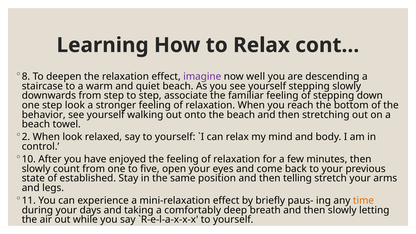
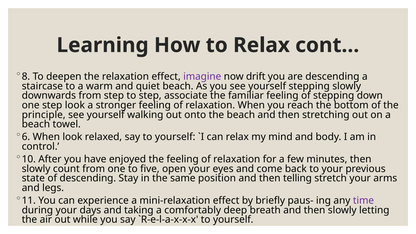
well: well -> drift
behavior: behavior -> principle
2: 2 -> 6
of established: established -> descending
time colour: orange -> purple
